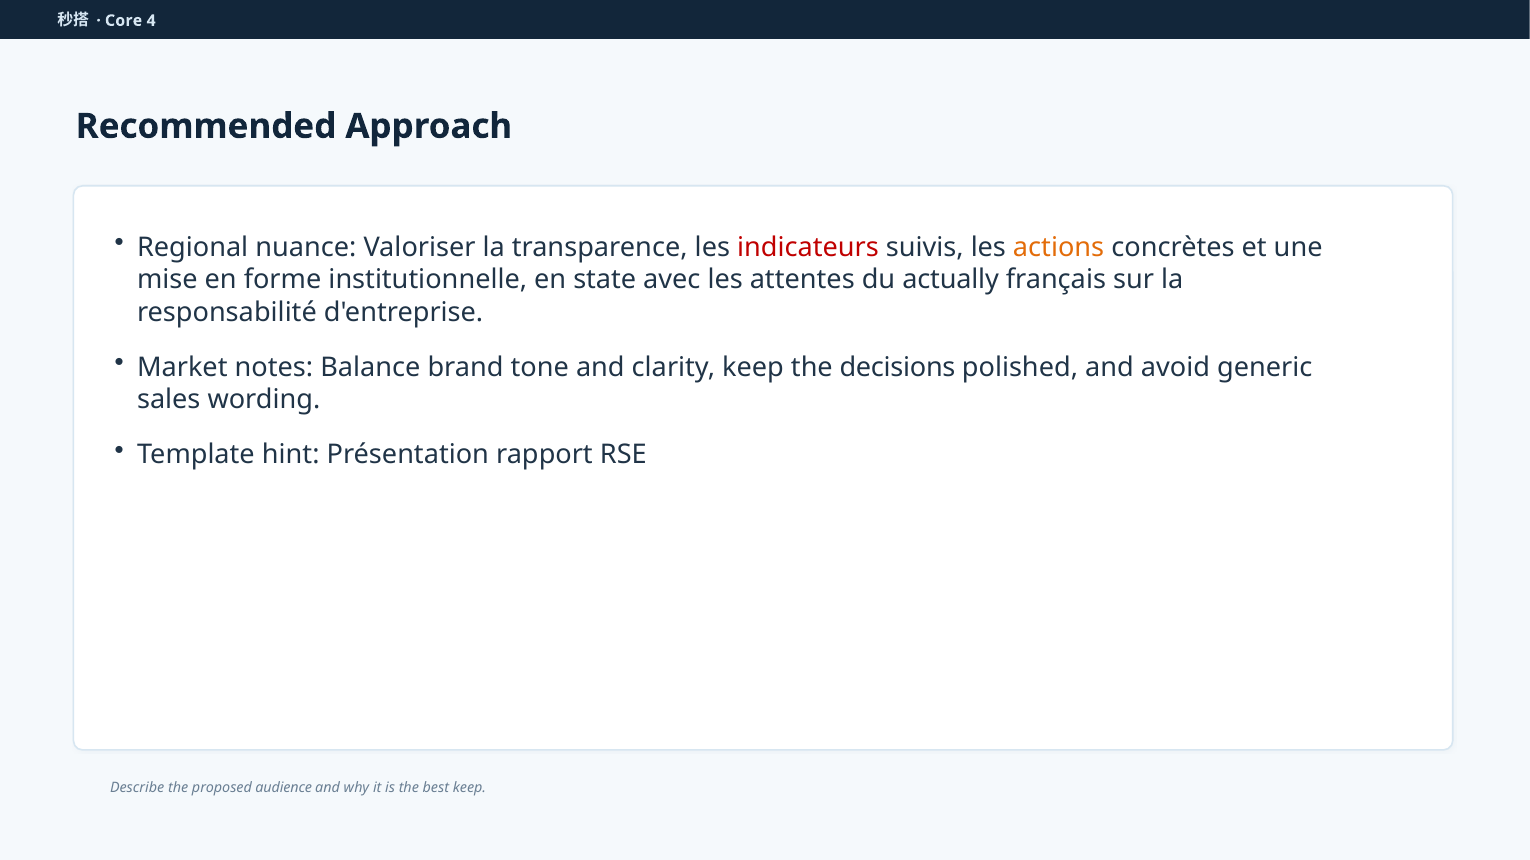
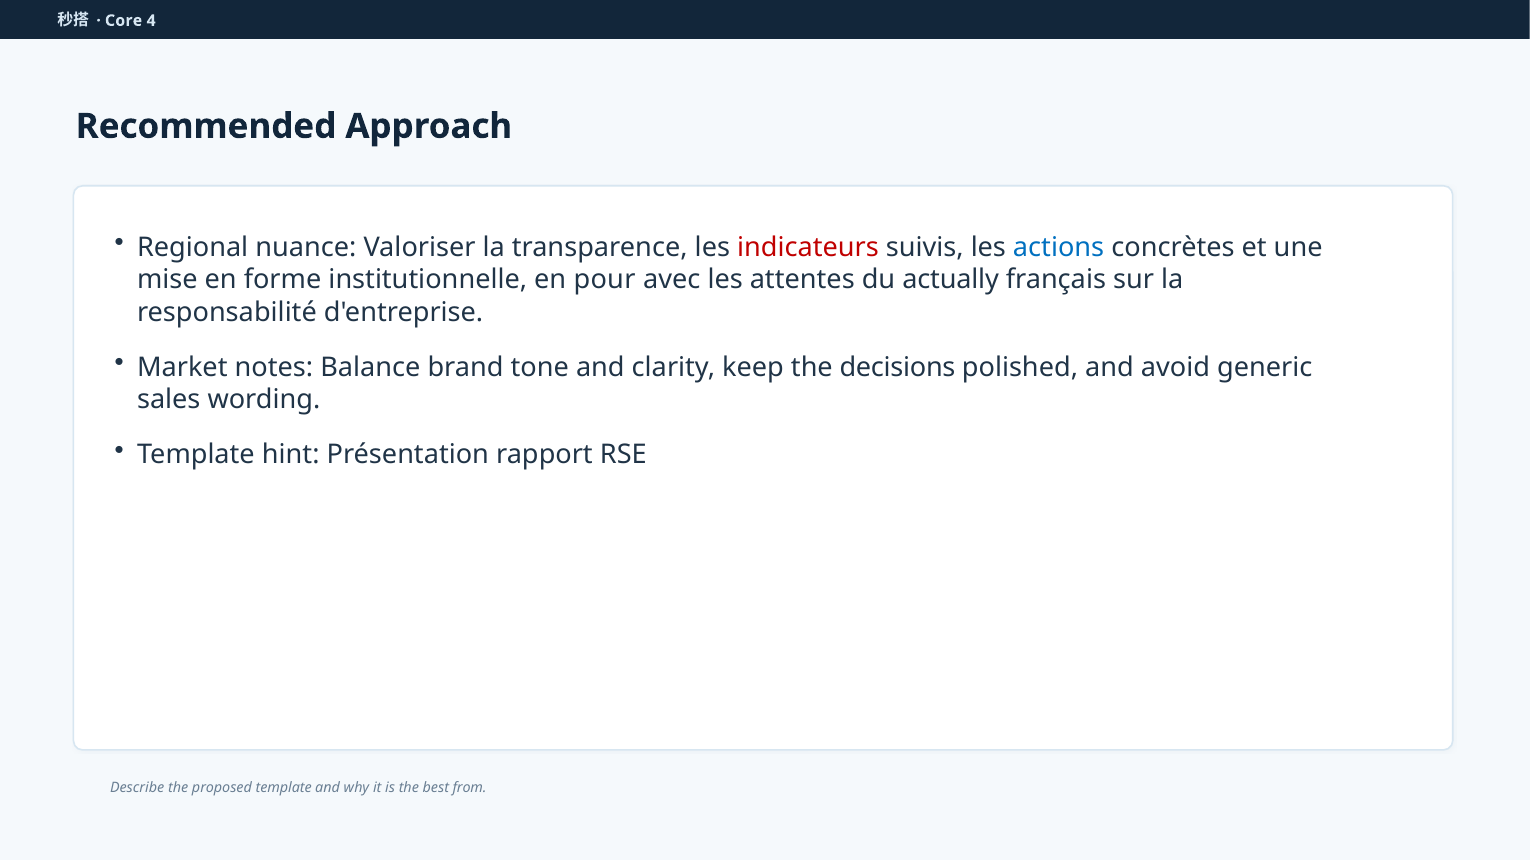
actions colour: orange -> blue
state: state -> pour
proposed audience: audience -> template
best keep: keep -> from
